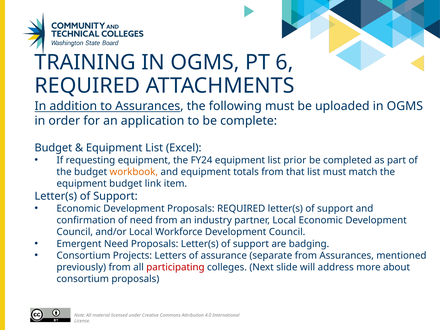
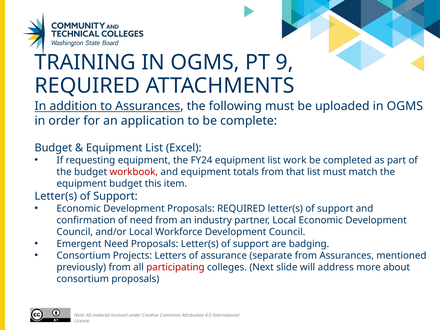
6: 6 -> 9
prior: prior -> work
workbook colour: orange -> red
link: link -> this
